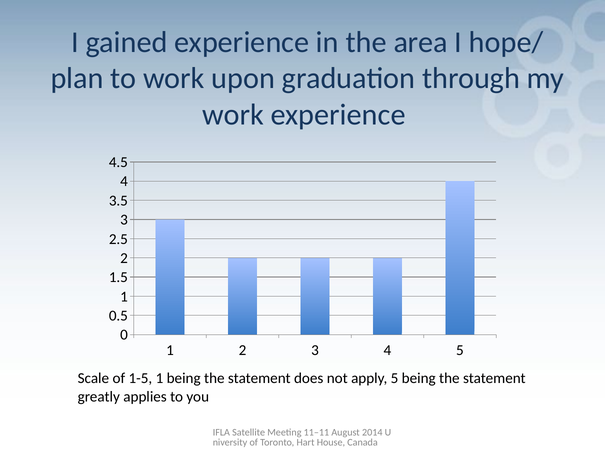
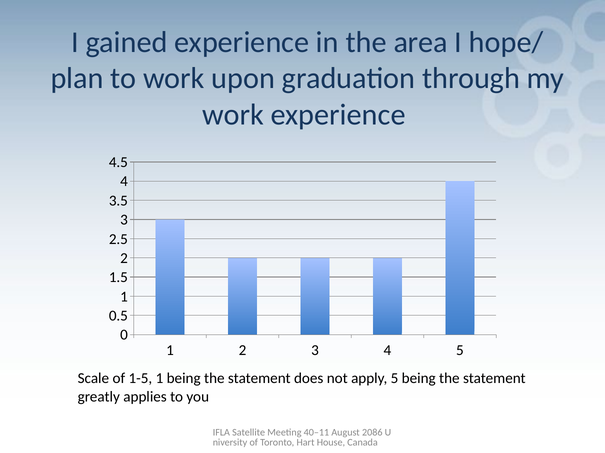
11–11: 11–11 -> 40–11
2014: 2014 -> 2086
